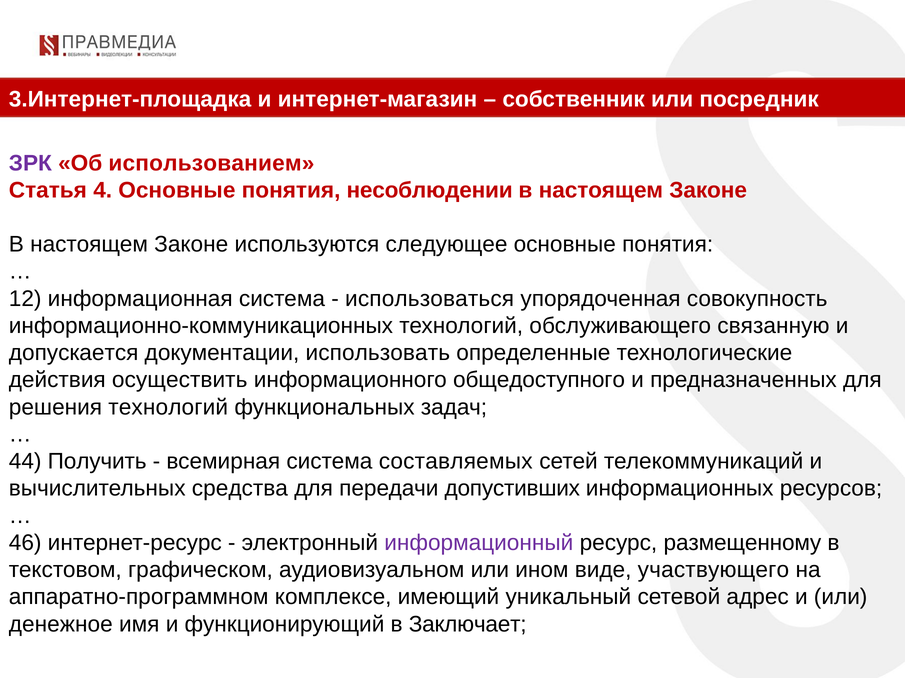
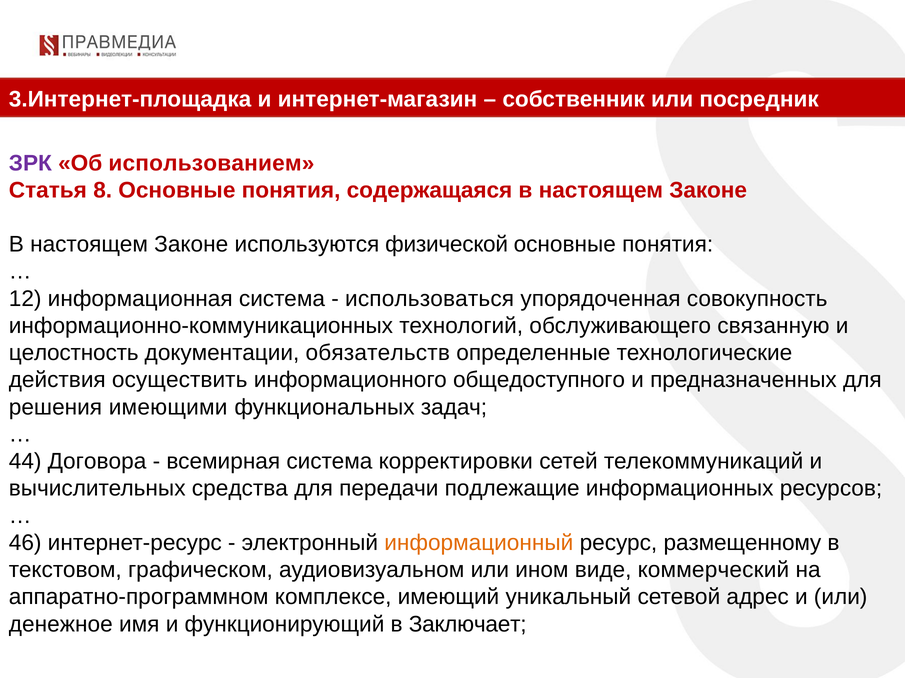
4: 4 -> 8
несоблюдении: несоблюдении -> содержащаяся
следующее: следующее -> физической
допускается: допускается -> целостность
использовать: использовать -> обязательств
решения технологий: технологий -> имеющими
Получить: Получить -> Договора
составляемых: составляемых -> корректировки
допустивших: допустивших -> подлежащие
информационный colour: purple -> orange
участвующего: участвующего -> коммерческий
